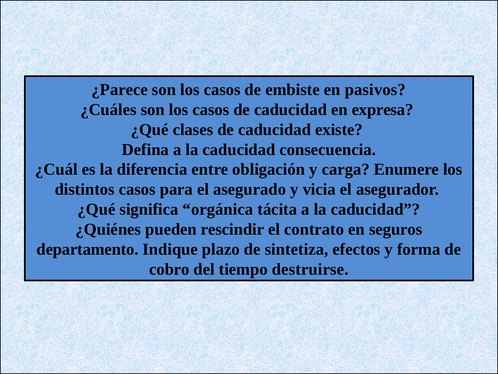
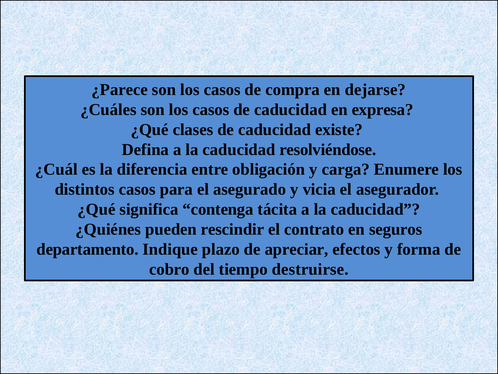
embiste: embiste -> compra
pasivos: pasivos -> dejarse
consecuencia: consecuencia -> resolviéndose
orgánica: orgánica -> contenga
sintetiza: sintetiza -> apreciar
